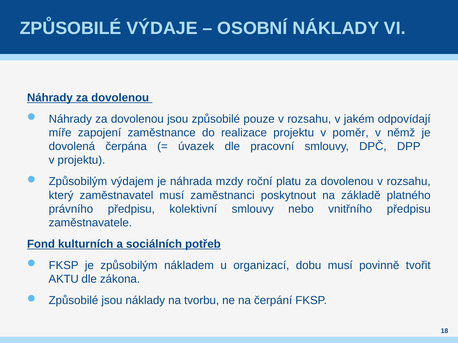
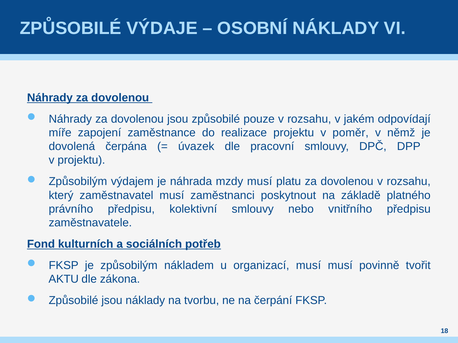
mzdy roční: roční -> musí
organizací dobu: dobu -> musí
